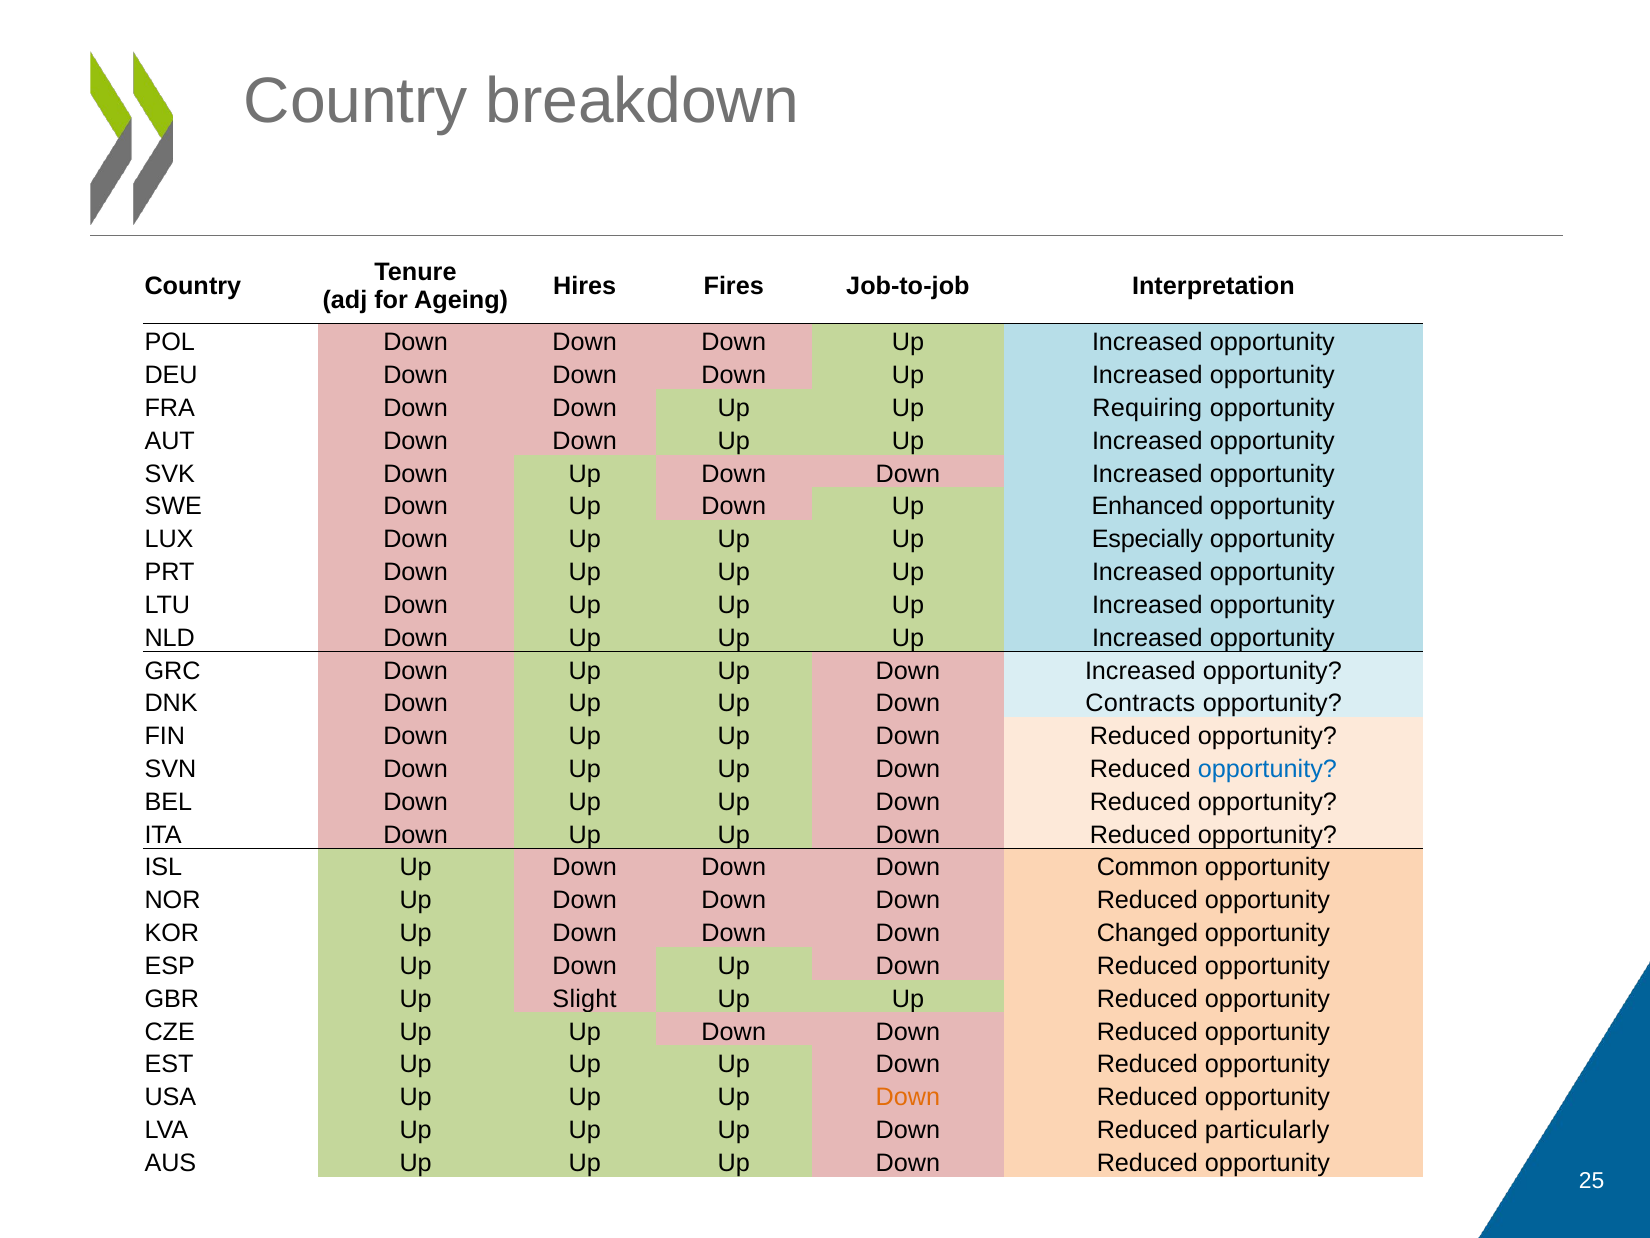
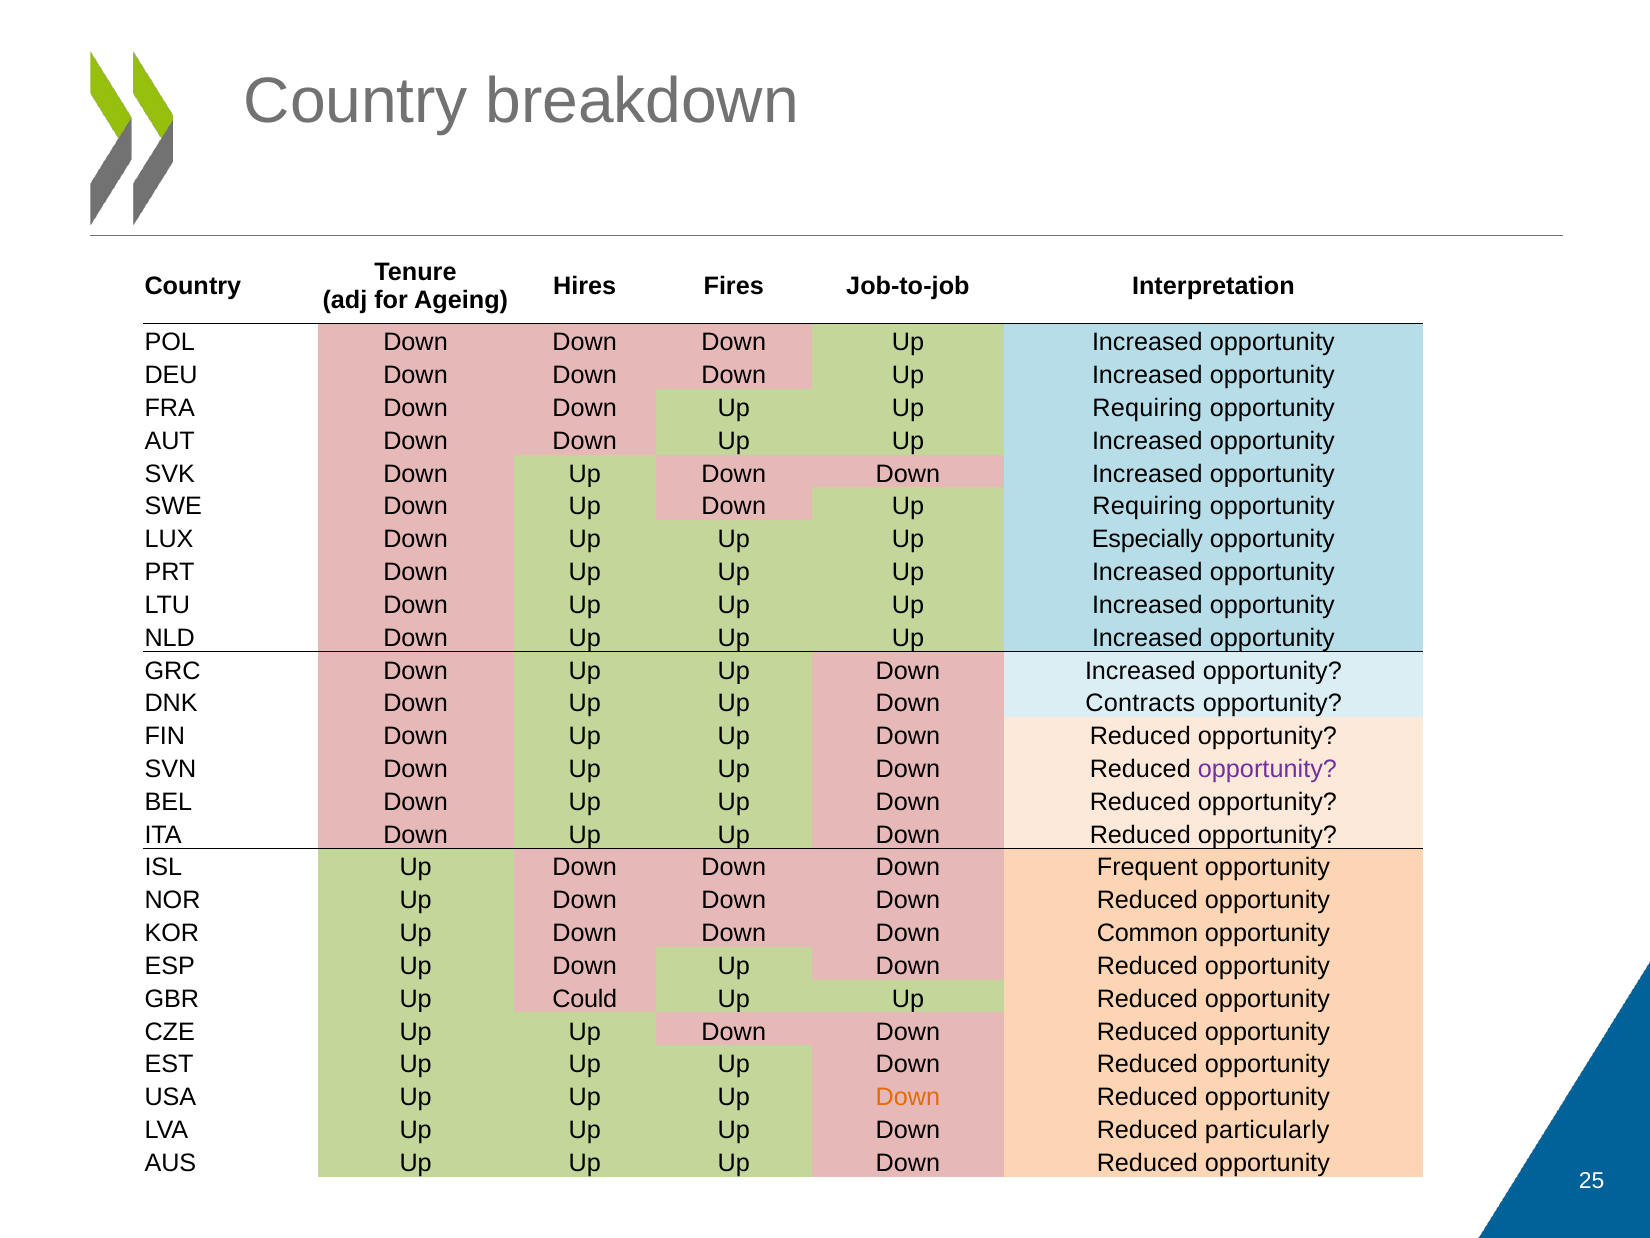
Down Up Enhanced: Enhanced -> Requiring
opportunity at (1267, 769) colour: blue -> purple
Common: Common -> Frequent
Changed: Changed -> Common
Slight: Slight -> Could
